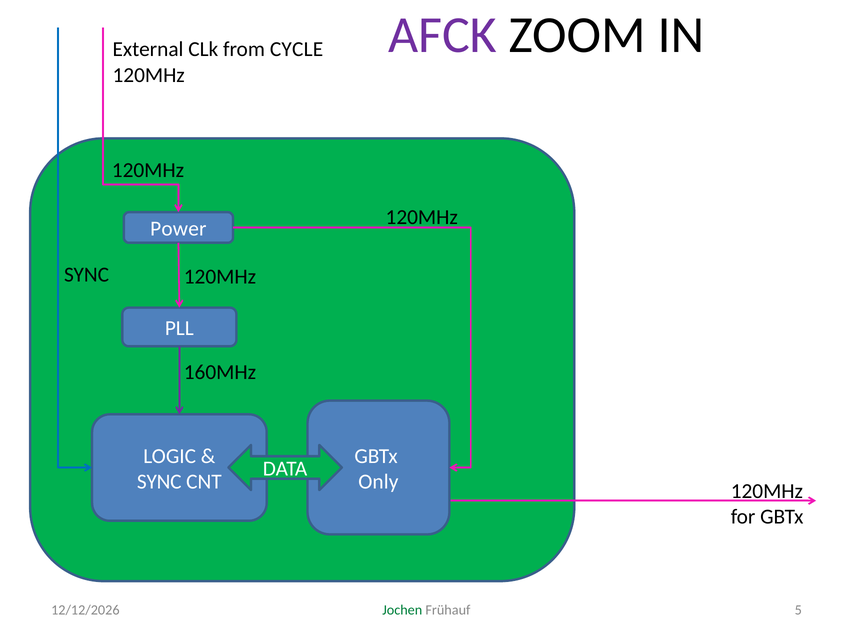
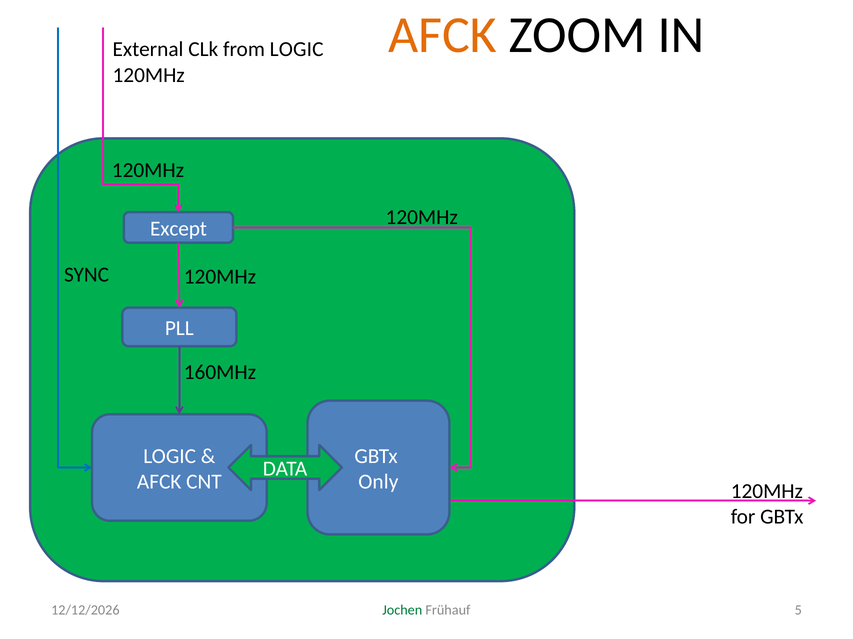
AFCK at (442, 35) colour: purple -> orange
from CYCLE: CYCLE -> LOGIC
Power: Power -> Except
SYNC at (159, 482): SYNC -> AFCK
